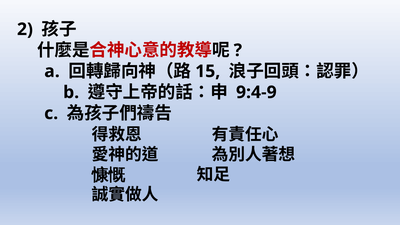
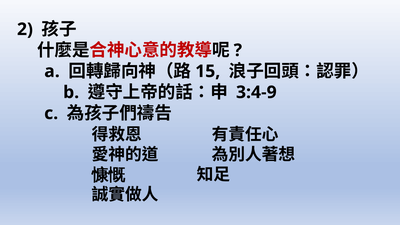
9:4-9: 9:4-9 -> 3:4-9
